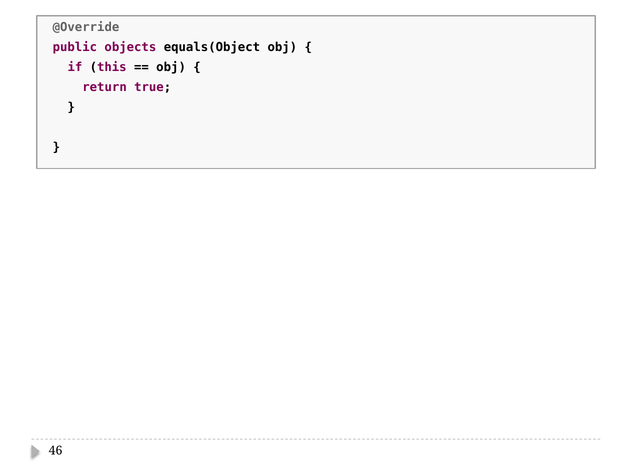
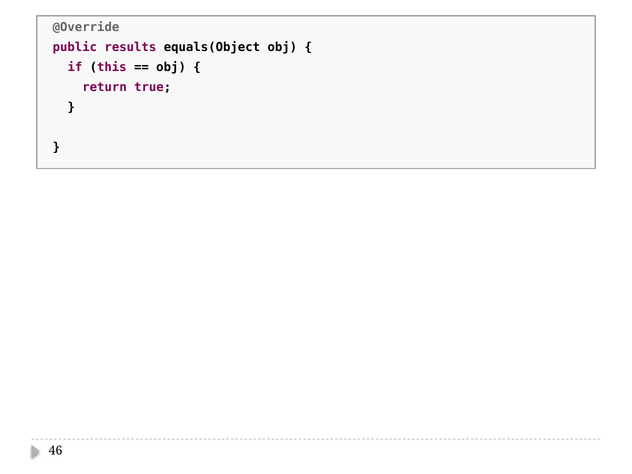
objects: objects -> results
